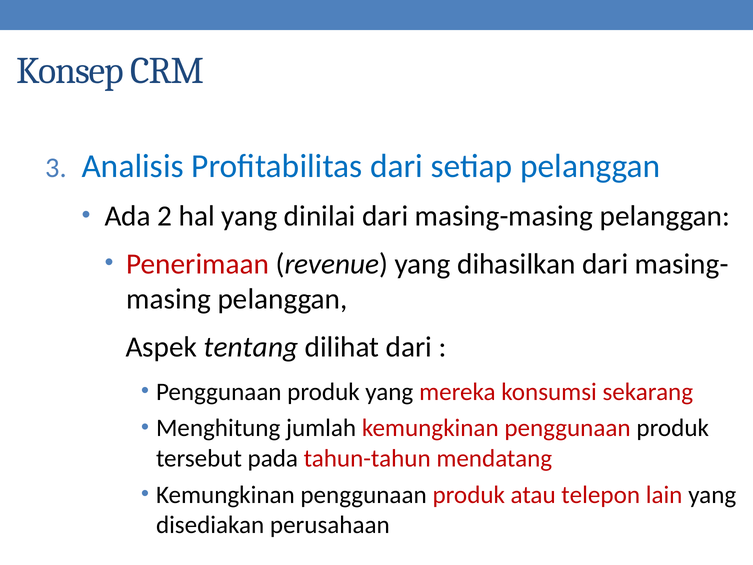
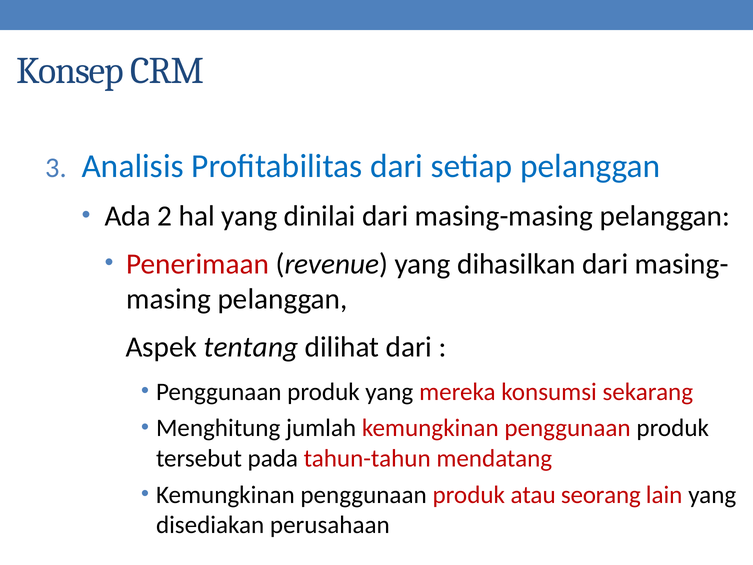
telepon: telepon -> seorang
